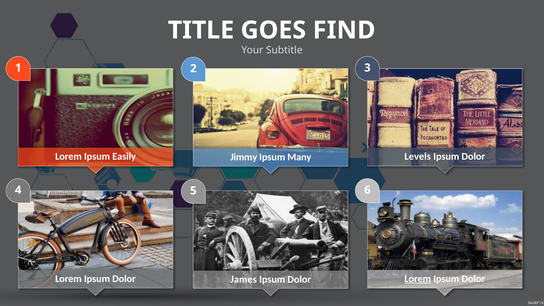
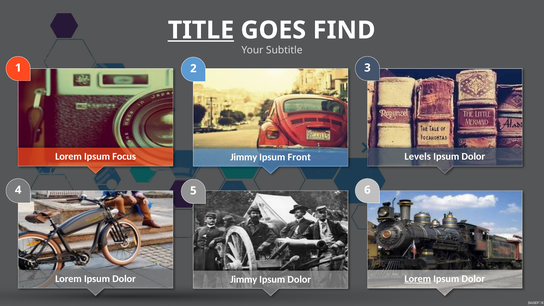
TITLE underline: none -> present
Easily: Easily -> Focus
Many: Many -> Front
James at (244, 279): James -> Jimmy
